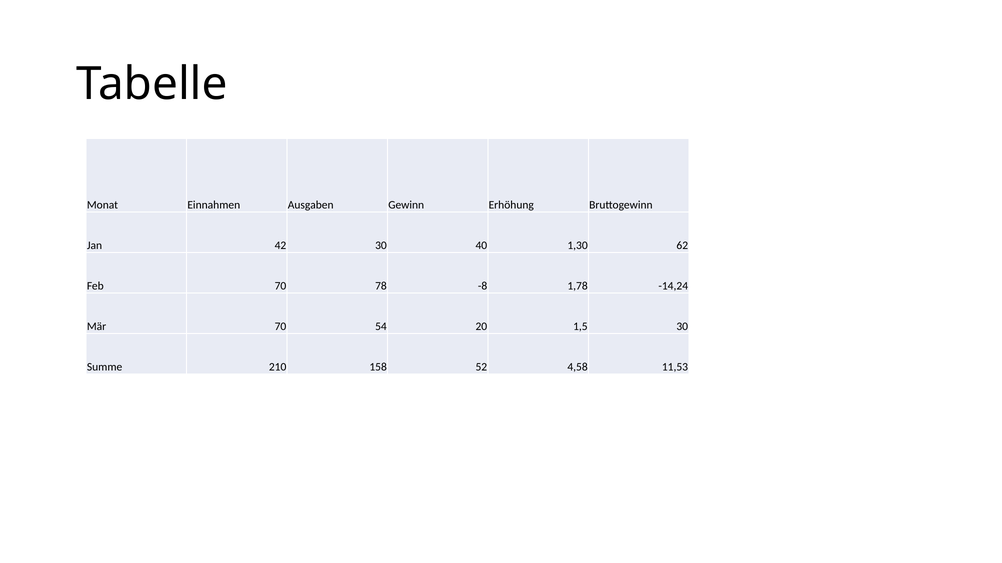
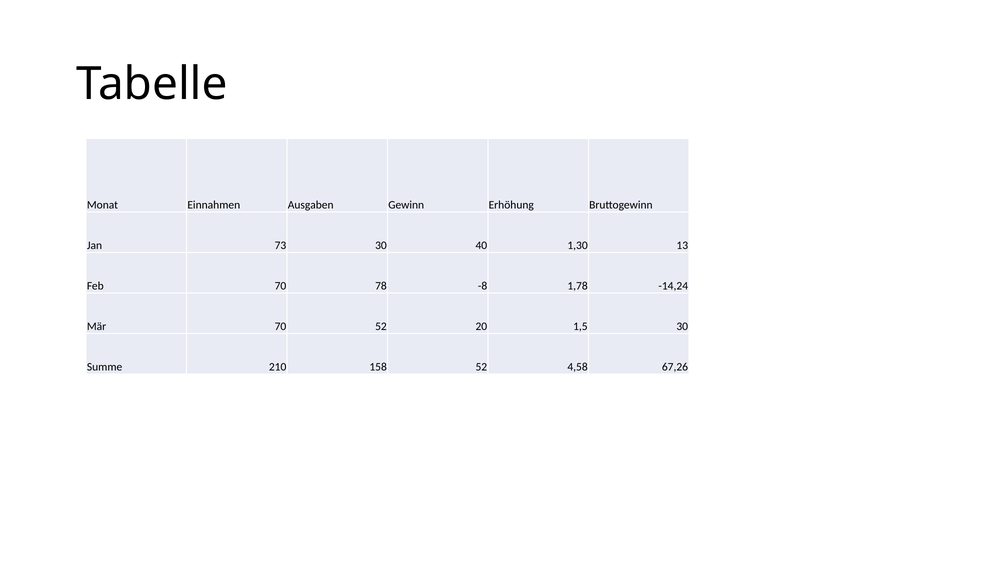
42: 42 -> 73
62: 62 -> 13
70 54: 54 -> 52
11,53: 11,53 -> 67,26
